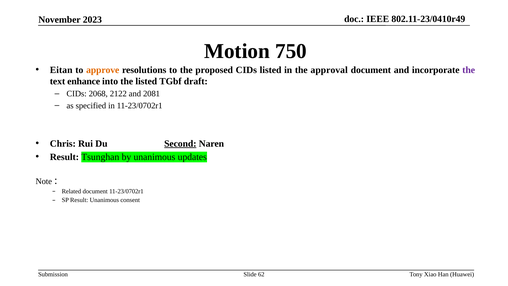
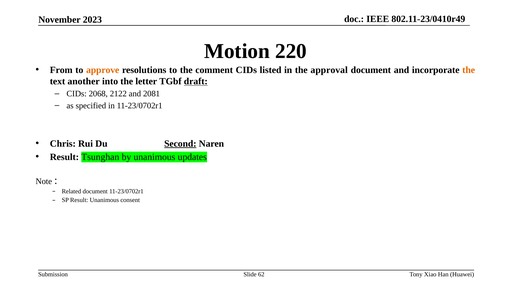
750: 750 -> 220
Eitan: Eitan -> From
proposed: proposed -> comment
the at (469, 70) colour: purple -> orange
enhance: enhance -> another
the listed: listed -> letter
draft underline: none -> present
